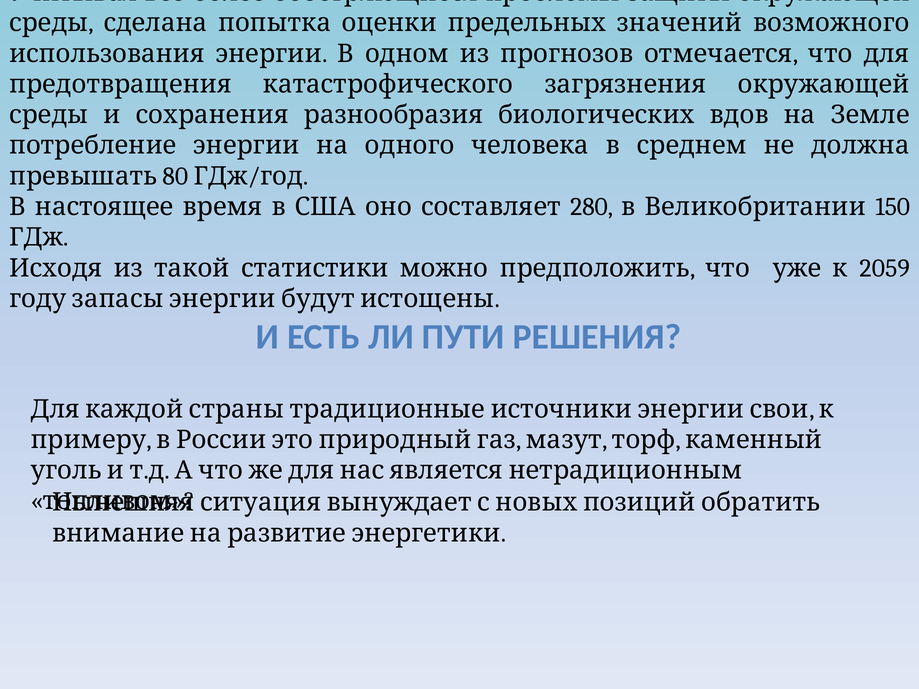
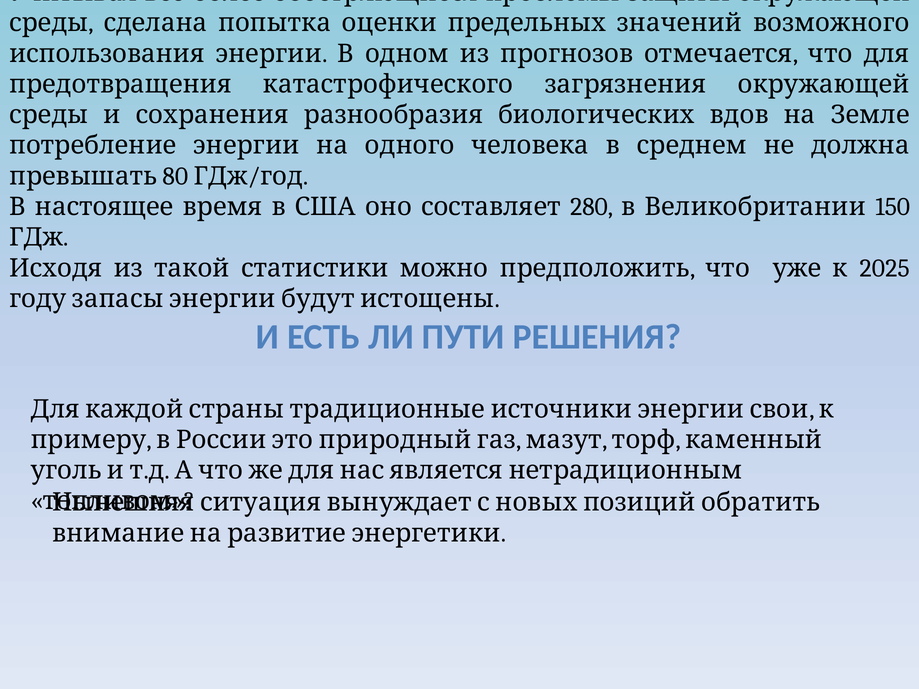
2059: 2059 -> 2025
